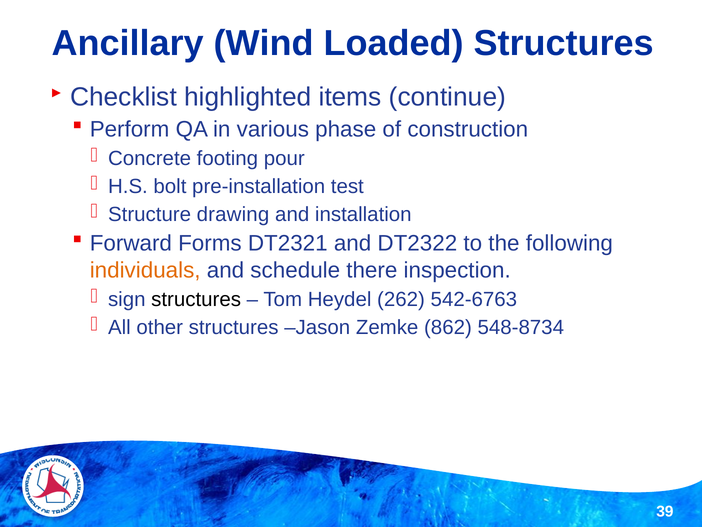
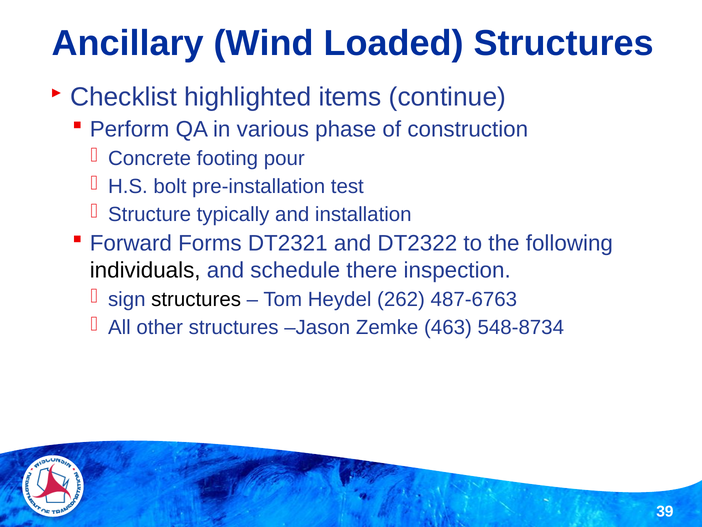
drawing: drawing -> typically
individuals colour: orange -> black
542-6763: 542-6763 -> 487-6763
862: 862 -> 463
